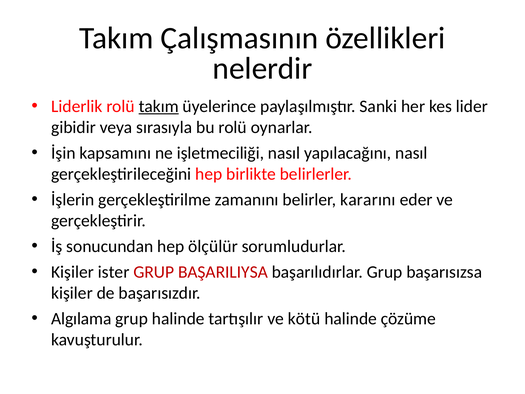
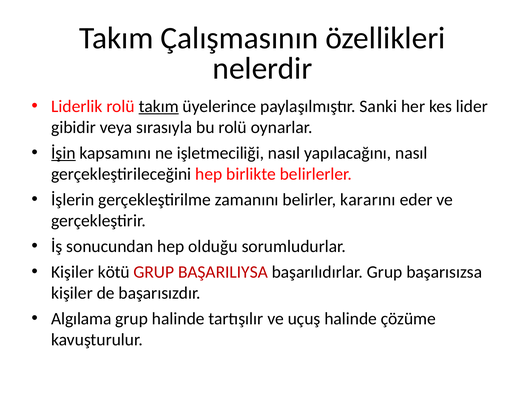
İşin underline: none -> present
ölçülür: ölçülür -> olduğu
ister: ister -> kötü
kötü: kötü -> uçuş
